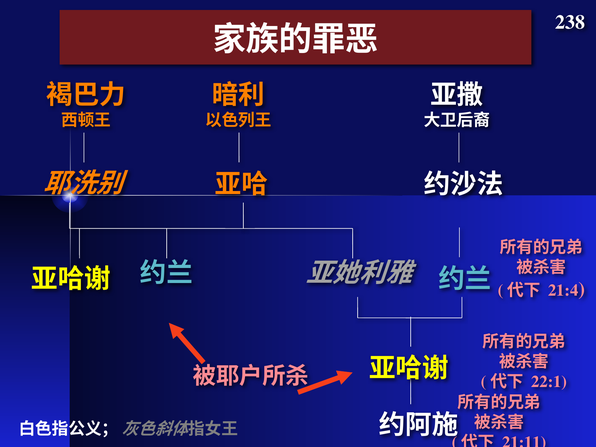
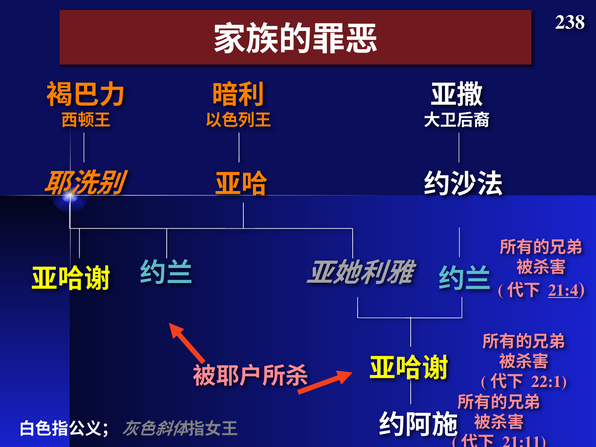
21:4 underline: none -> present
